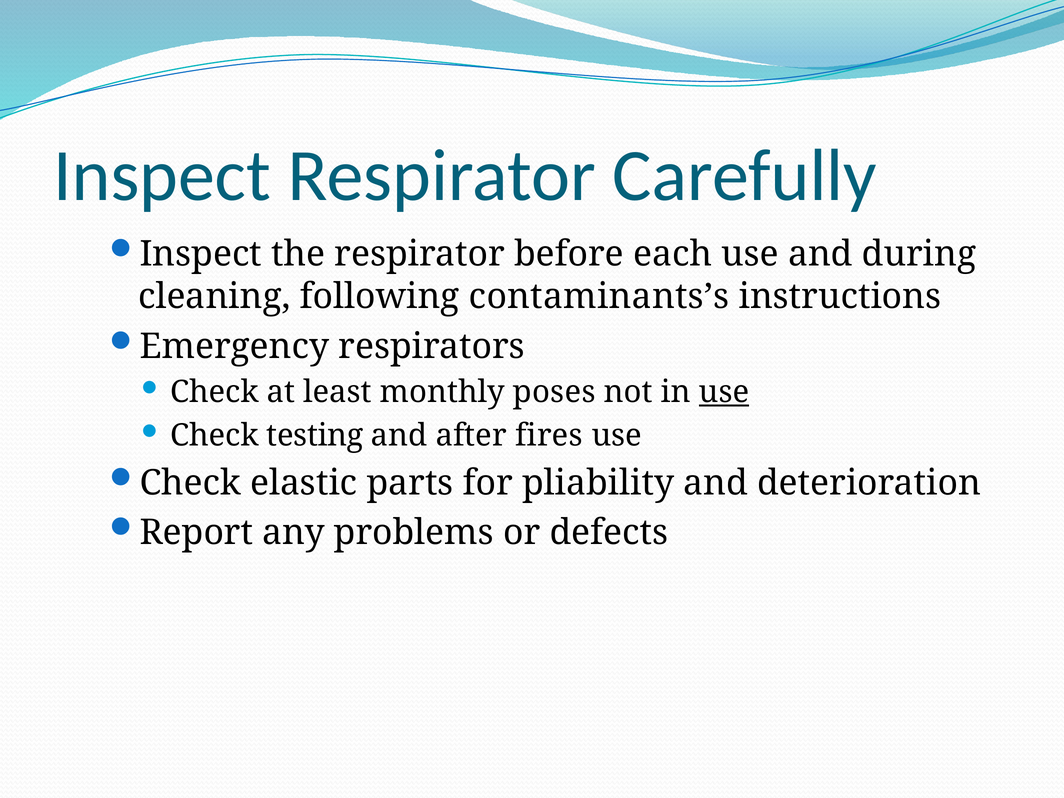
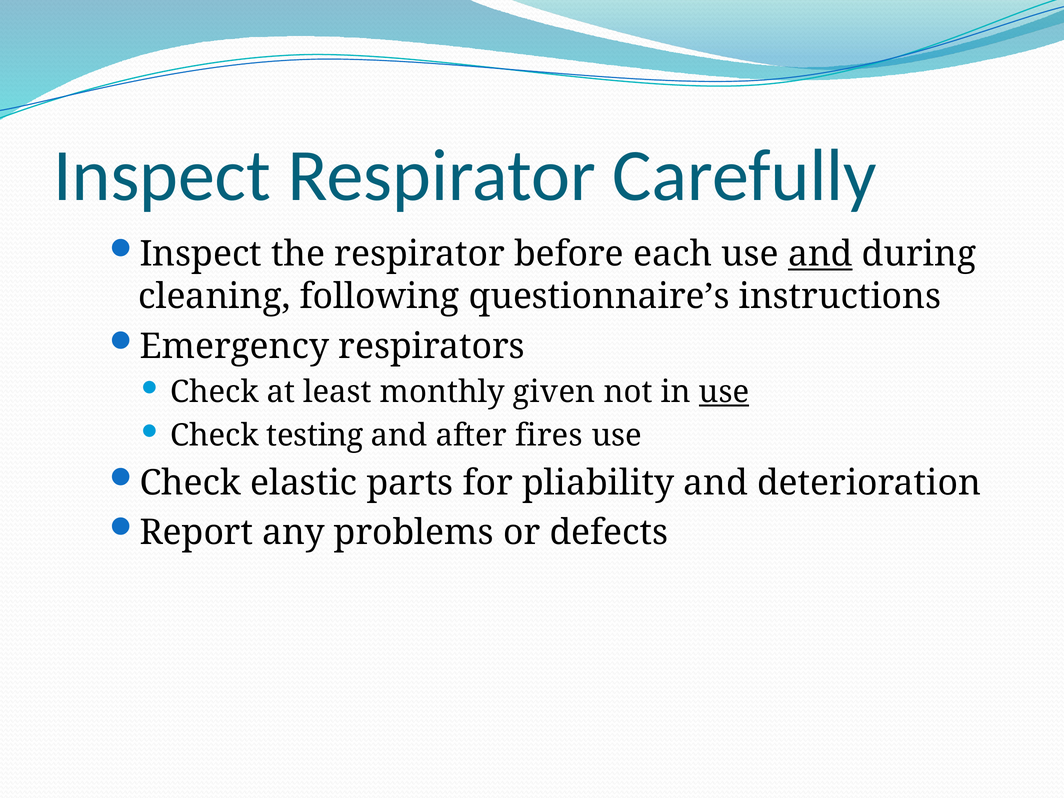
and at (820, 254) underline: none -> present
contaminants’s: contaminants’s -> questionnaire’s
poses: poses -> given
